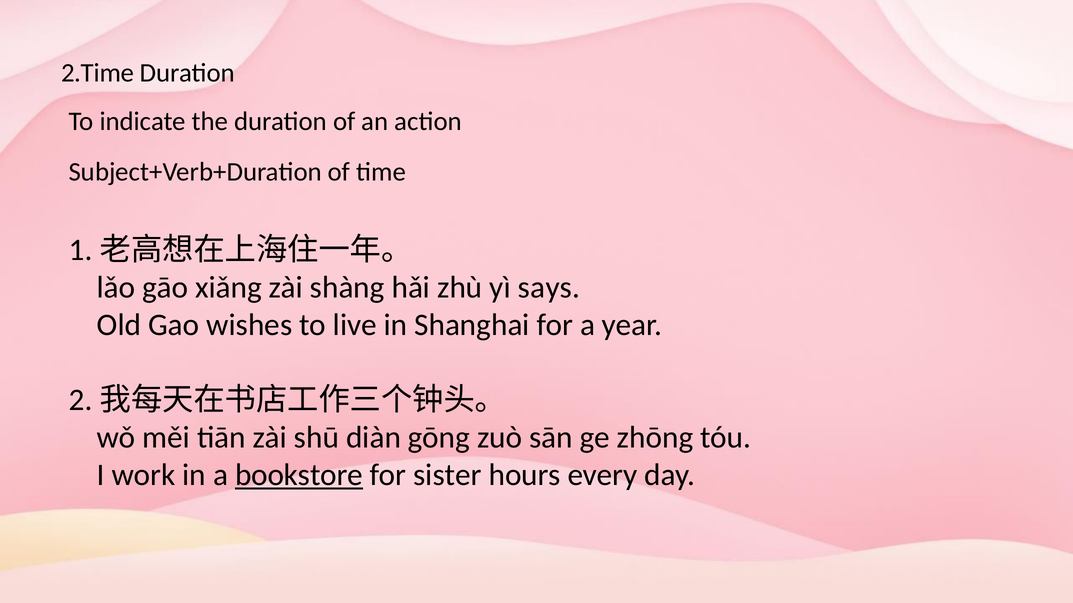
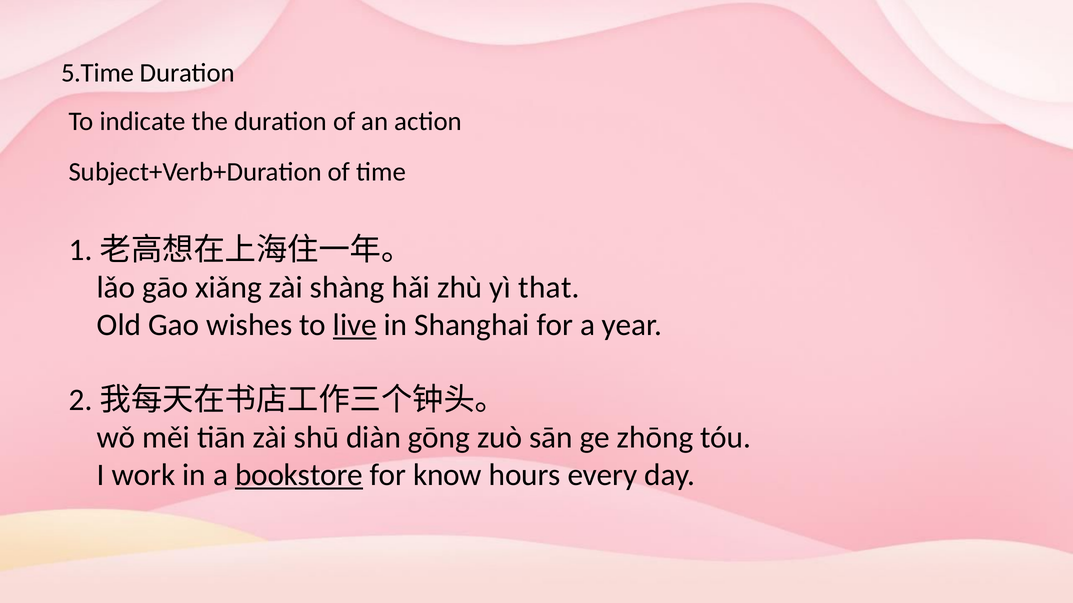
2.Time: 2.Time -> 5.Time
says: says -> that
live underline: none -> present
sister: sister -> know
